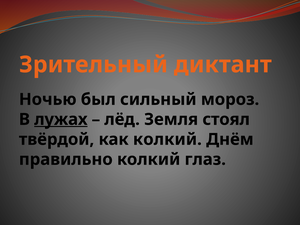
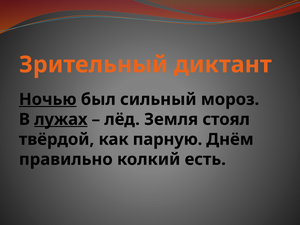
Ночью underline: none -> present
как колкий: колкий -> парную
глаз: глаз -> есть
